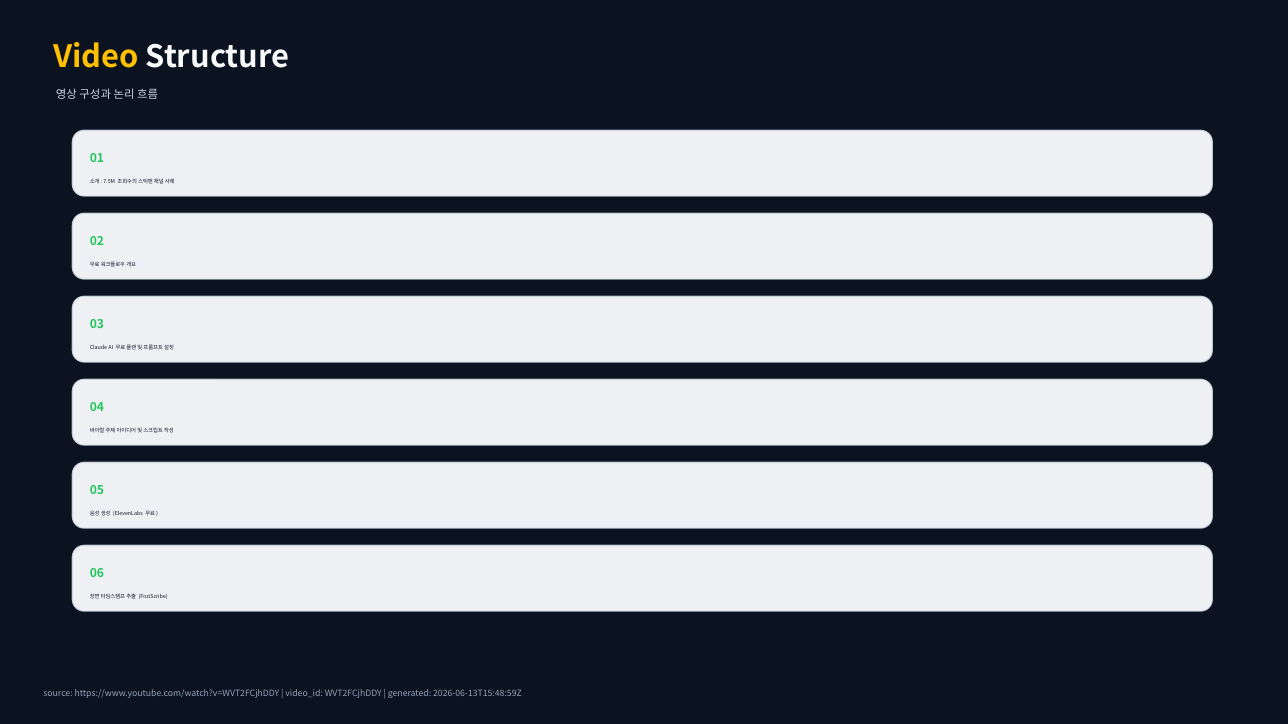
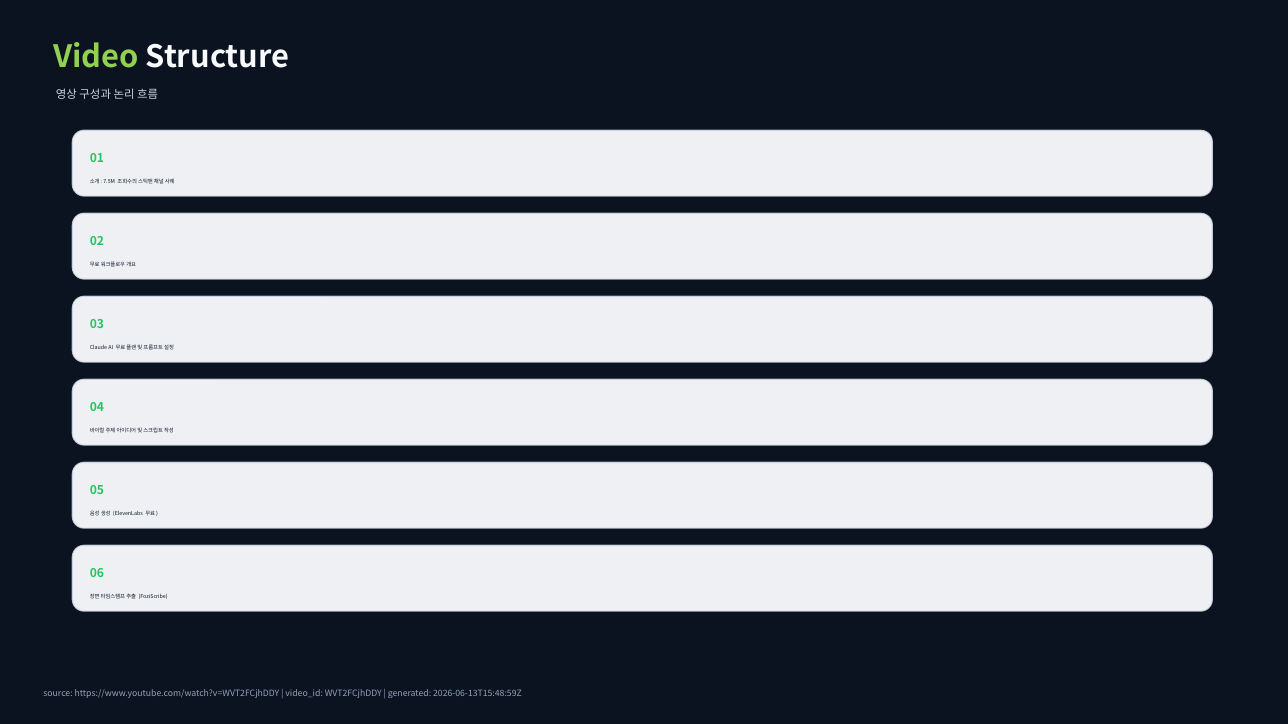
Video colour: yellow -> light green
